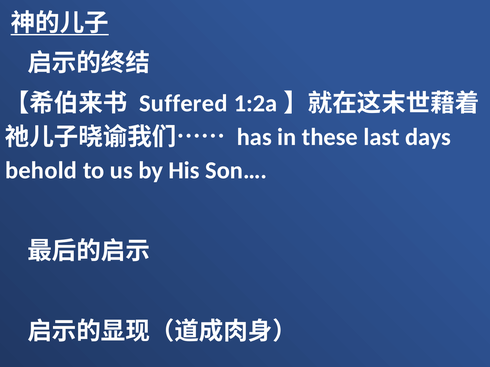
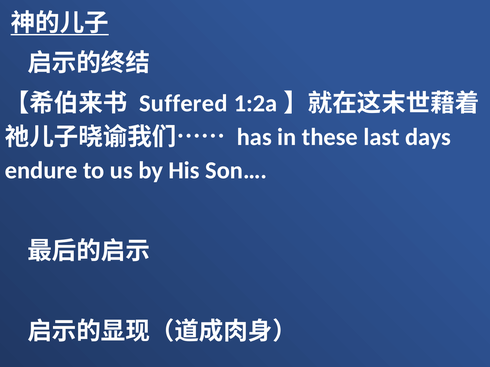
behold: behold -> endure
